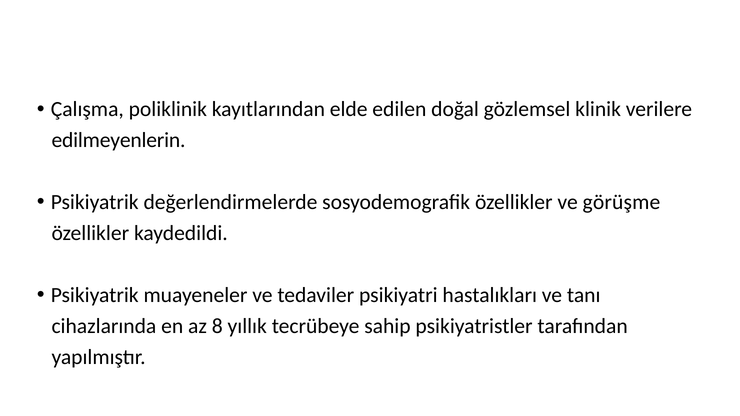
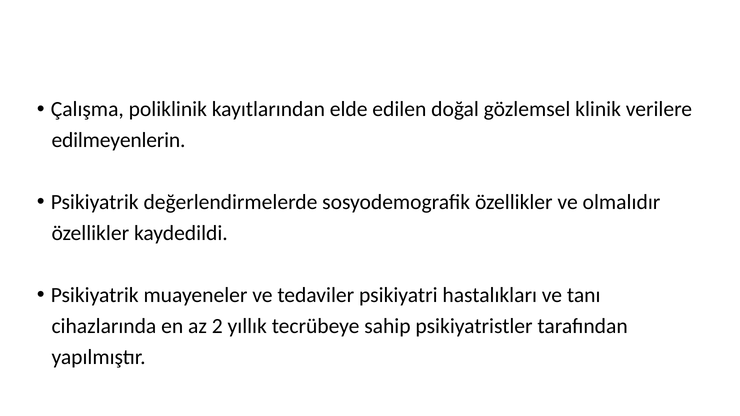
görüşme: görüşme -> olmalıdır
8: 8 -> 2
